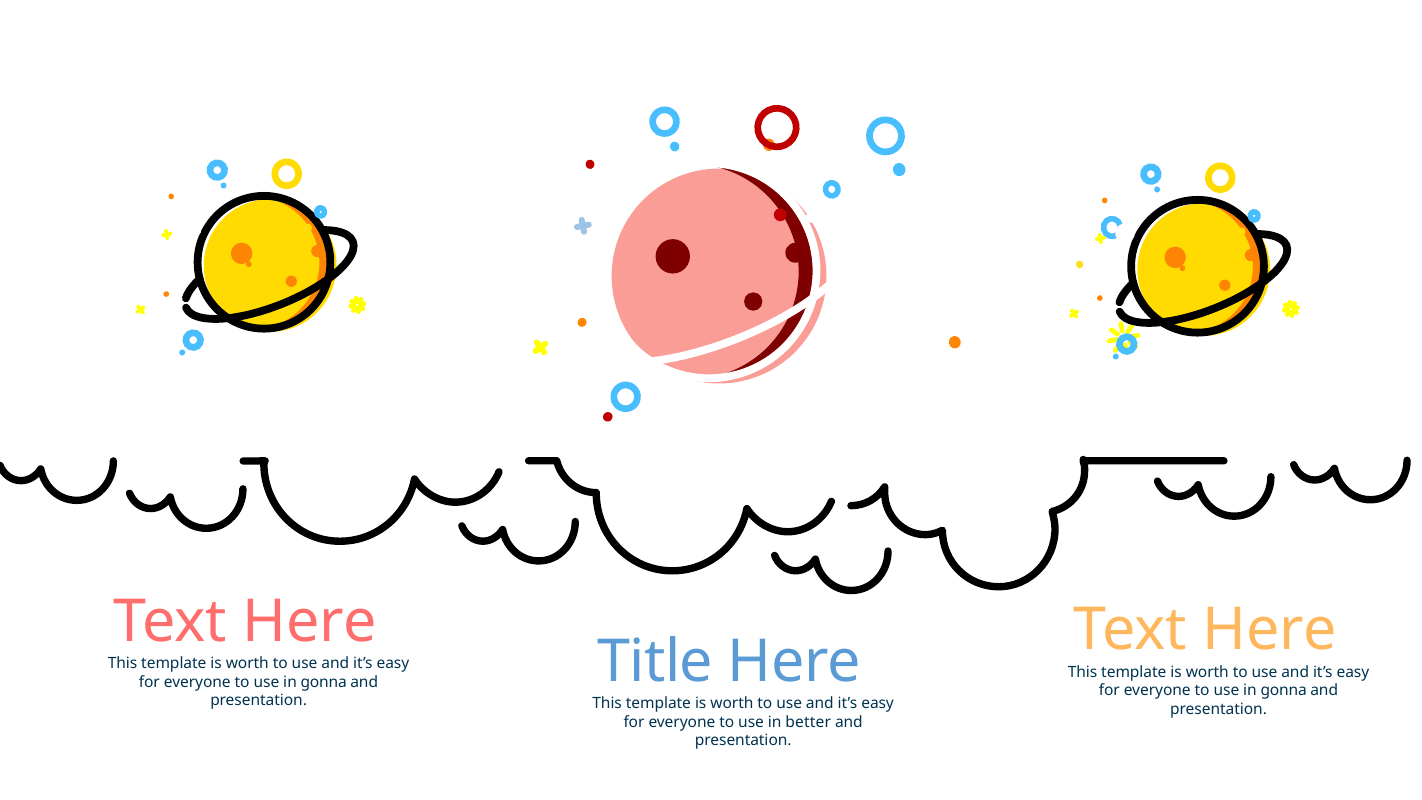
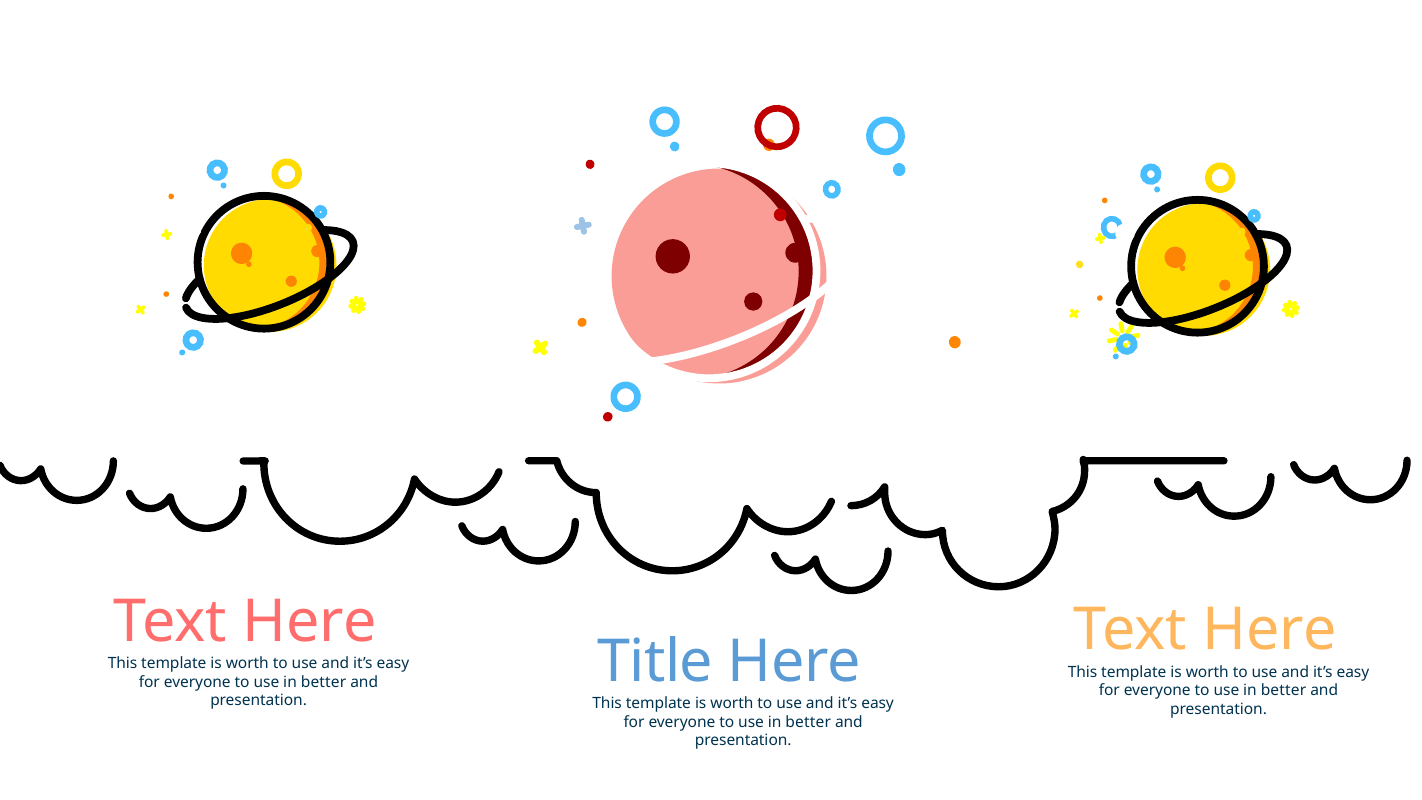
gonna at (324, 682): gonna -> better
gonna at (1284, 691): gonna -> better
